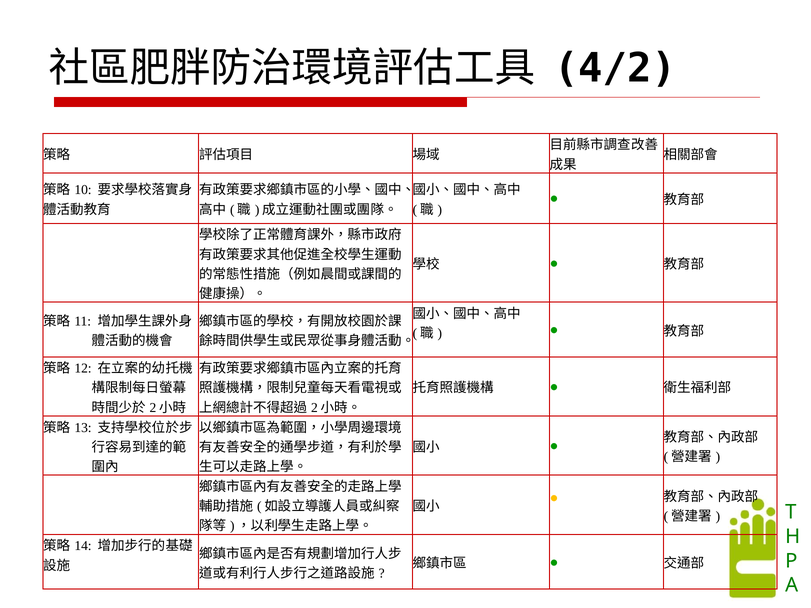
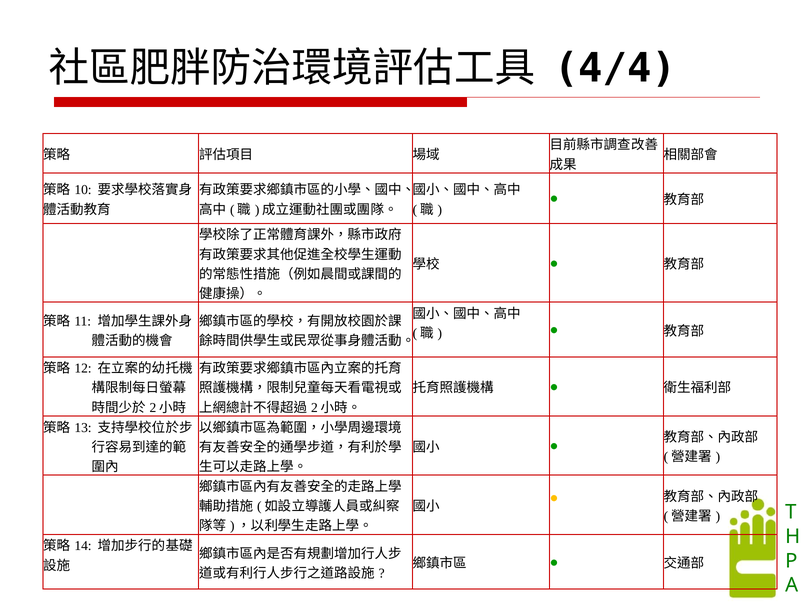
4/2: 4/2 -> 4/4
